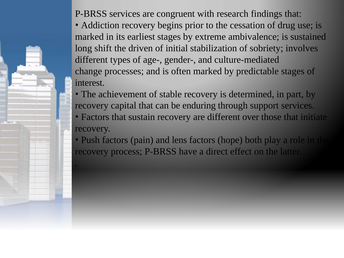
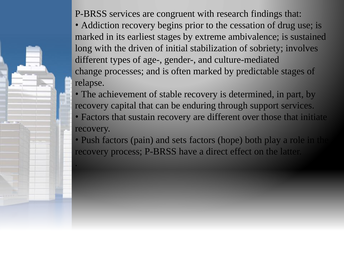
long shift: shift -> with
interest: interest -> relapse
lens: lens -> sets
